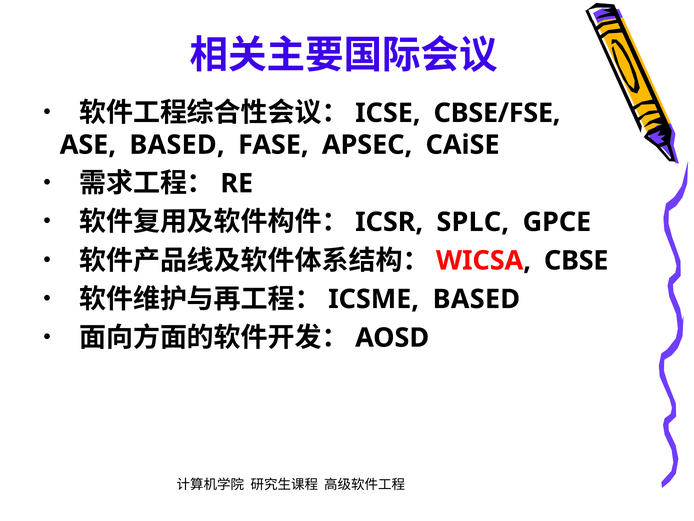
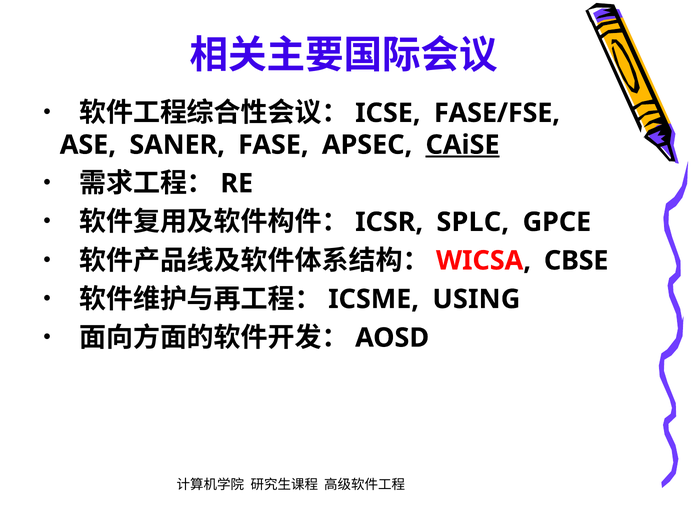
CBSE/FSE: CBSE/FSE -> FASE/FSE
ASE BASED: BASED -> SANER
CAiSE underline: none -> present
BASED at (476, 299): BASED -> USING
